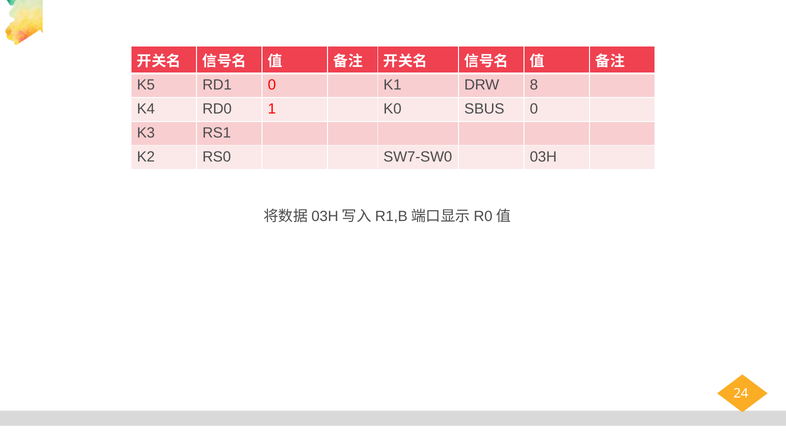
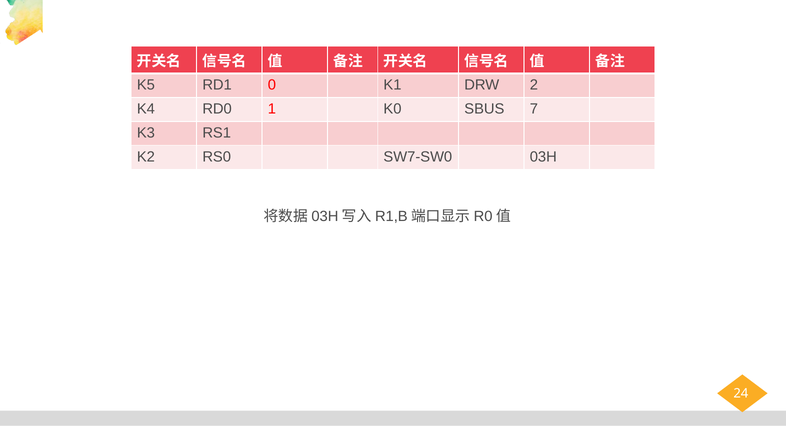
8: 8 -> 2
SBUS 0: 0 -> 7
